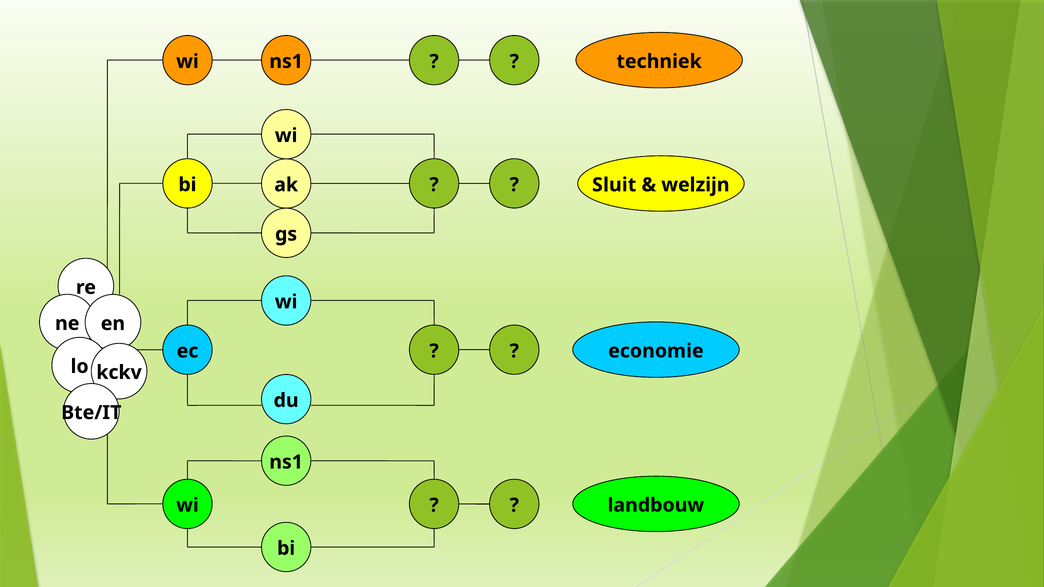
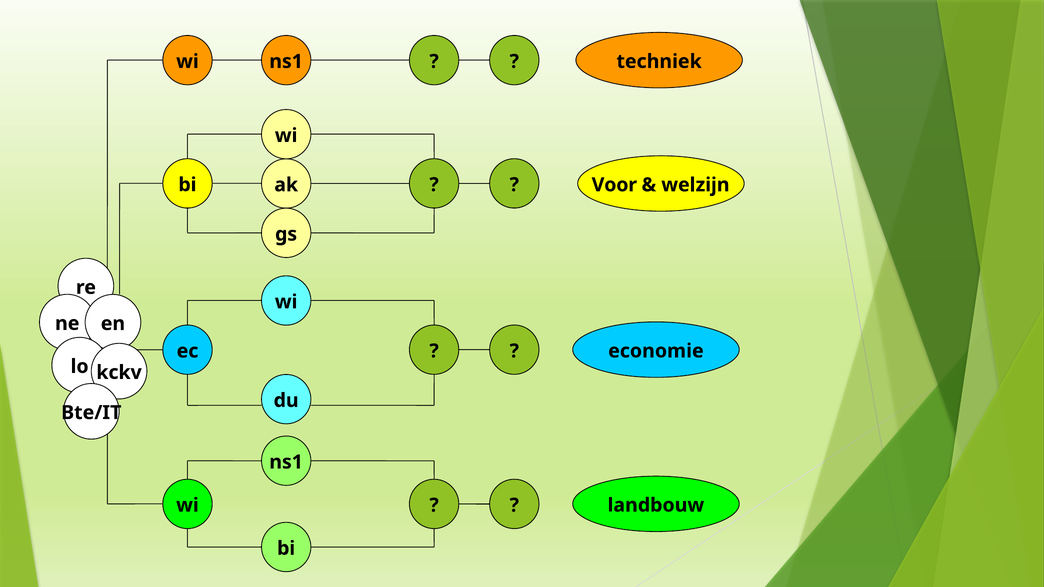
Sluit: Sluit -> Voor
